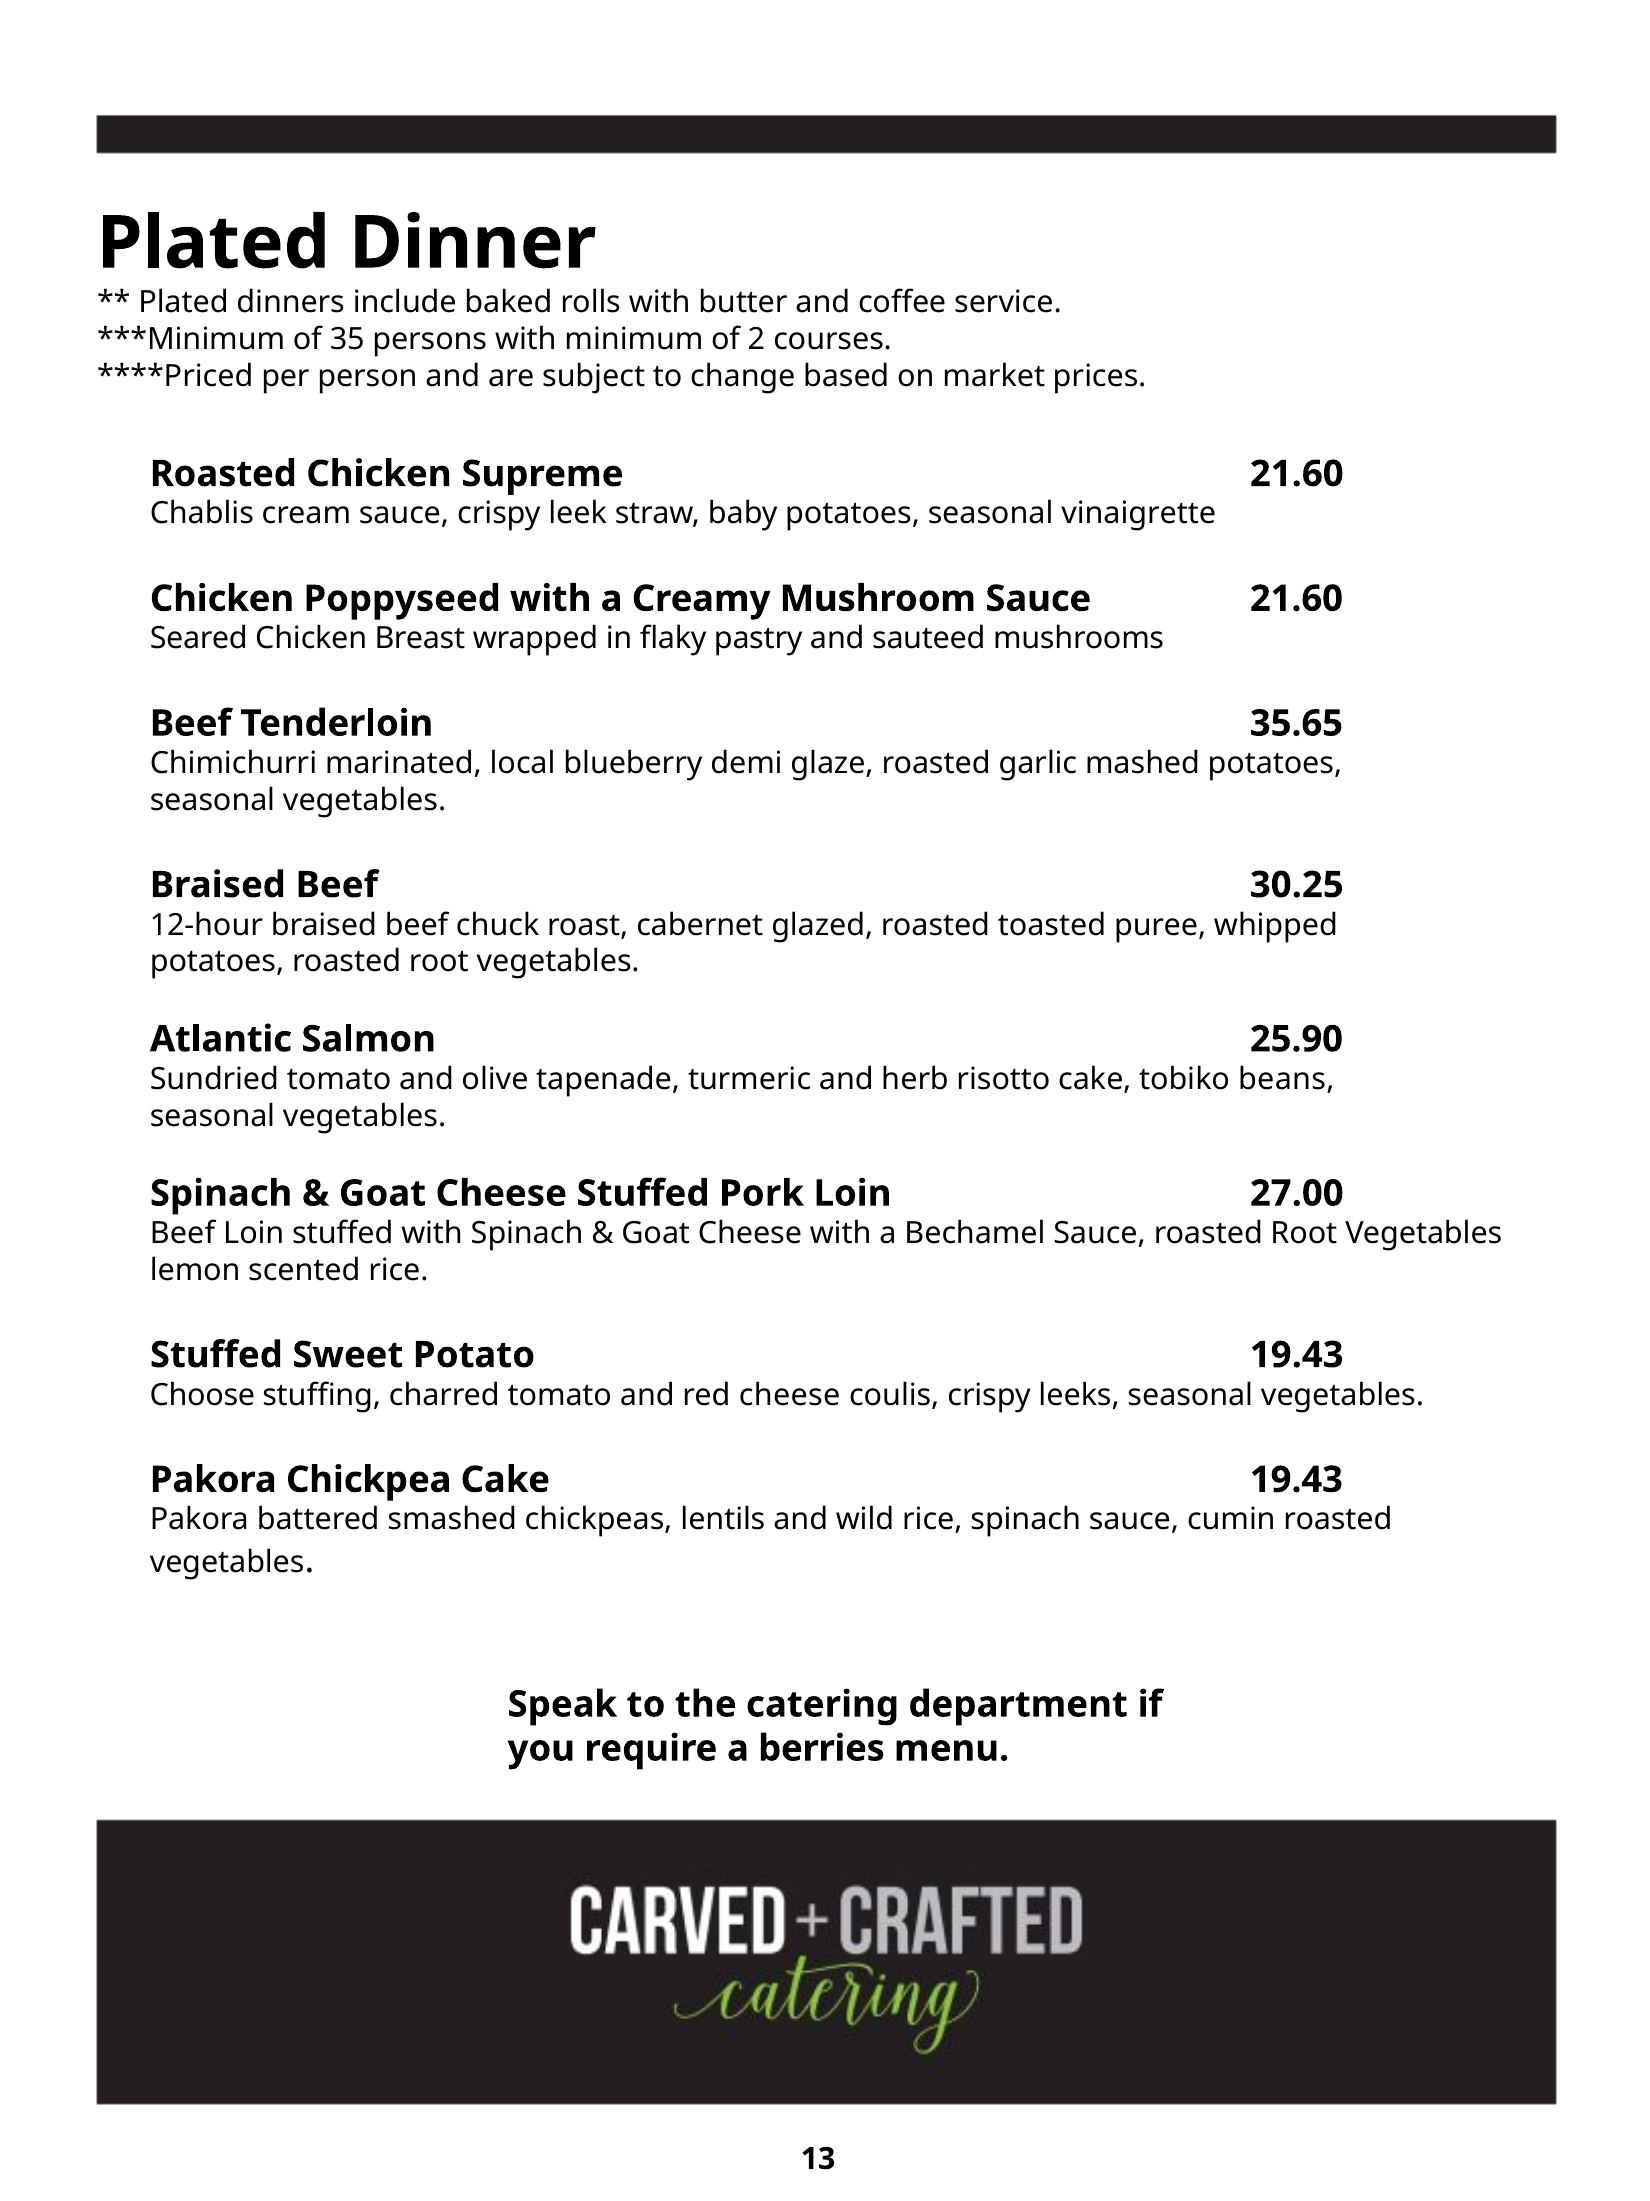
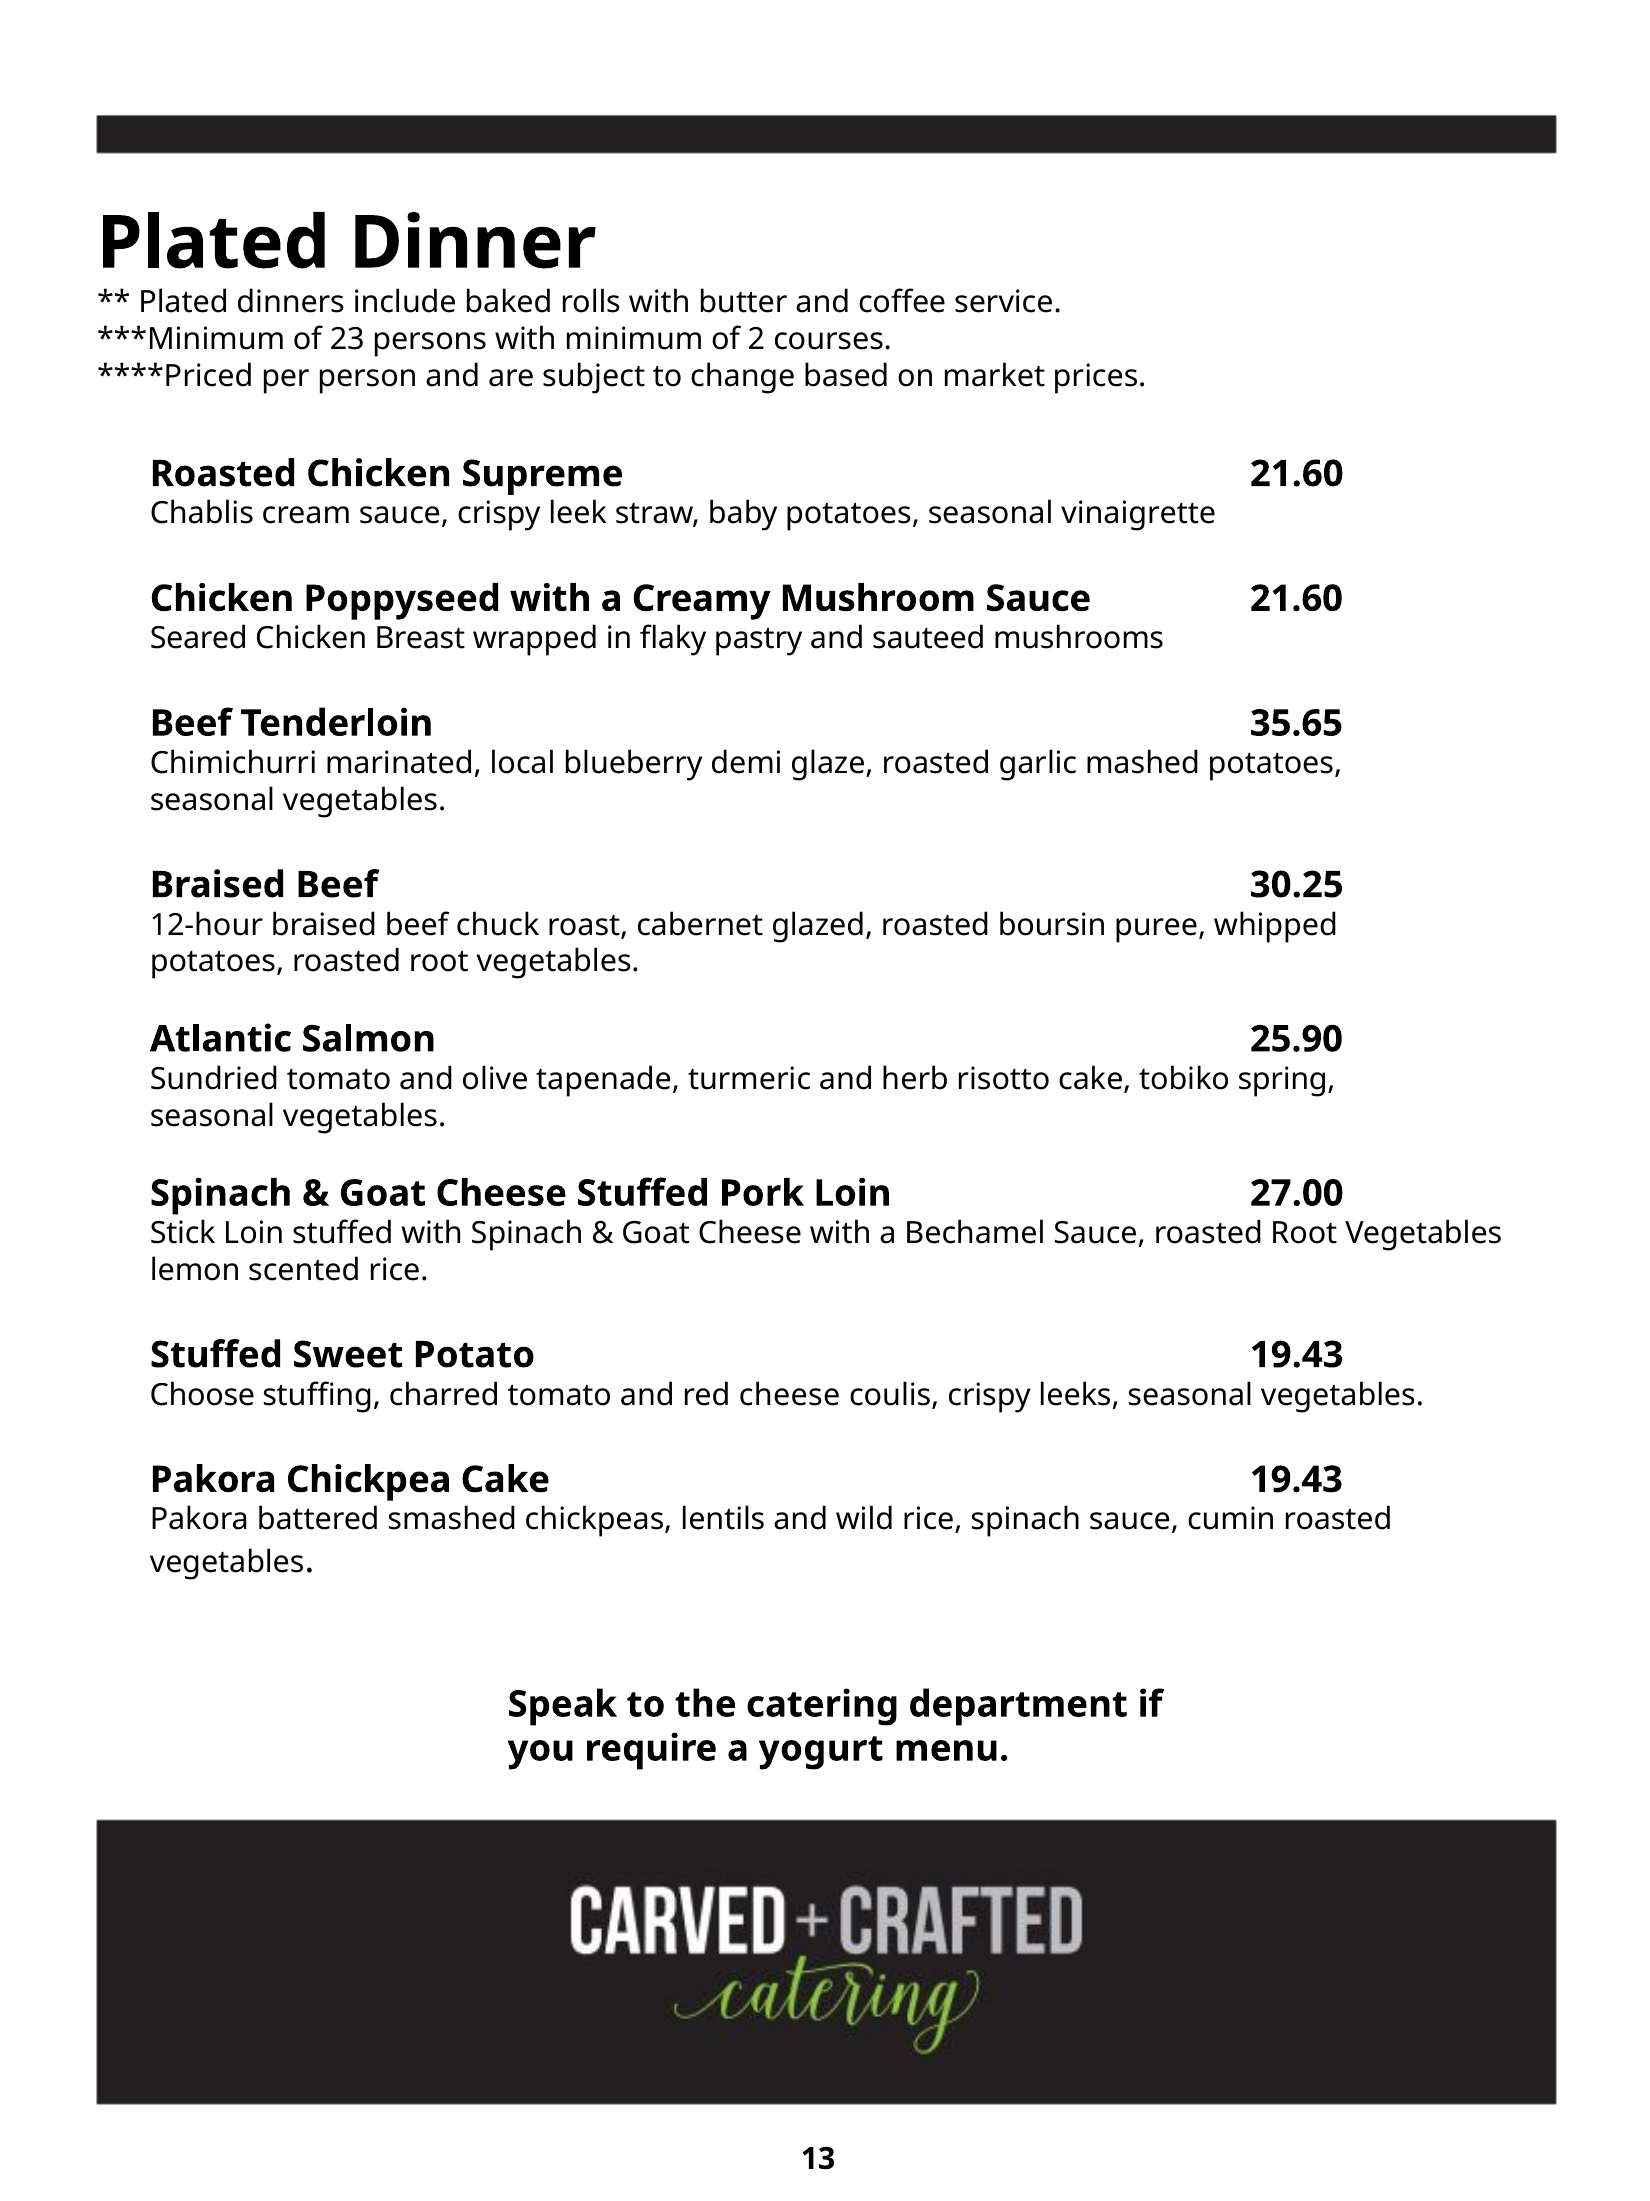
35: 35 -> 23
toasted: toasted -> boursin
beans: beans -> spring
Beef at (182, 1233): Beef -> Stick
berries: berries -> yogurt
